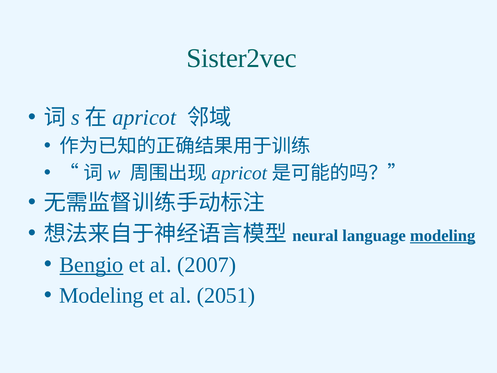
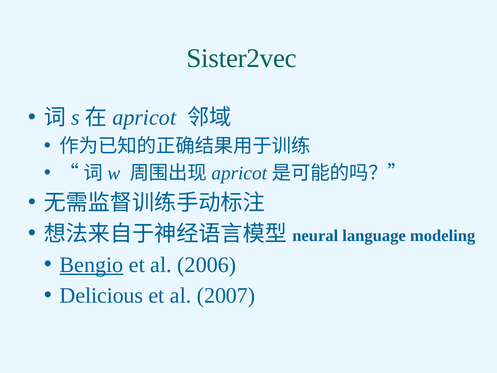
modeling at (443, 235) underline: present -> none
2007: 2007 -> 2006
Modeling at (101, 295): Modeling -> Delicious
2051: 2051 -> 2007
